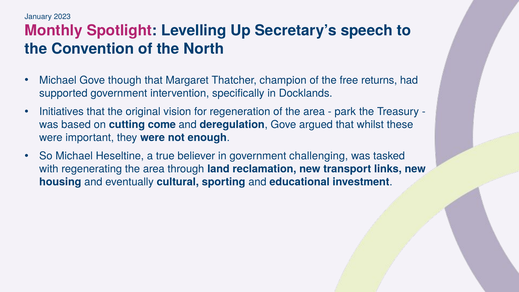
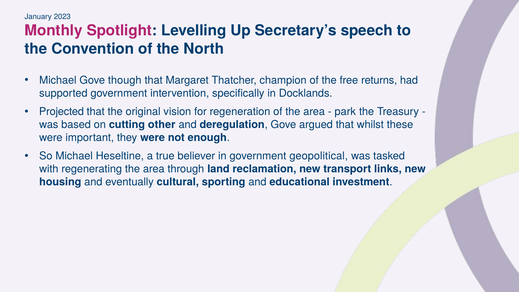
Initiatives: Initiatives -> Projected
come: come -> other
challenging: challenging -> geopolitical
